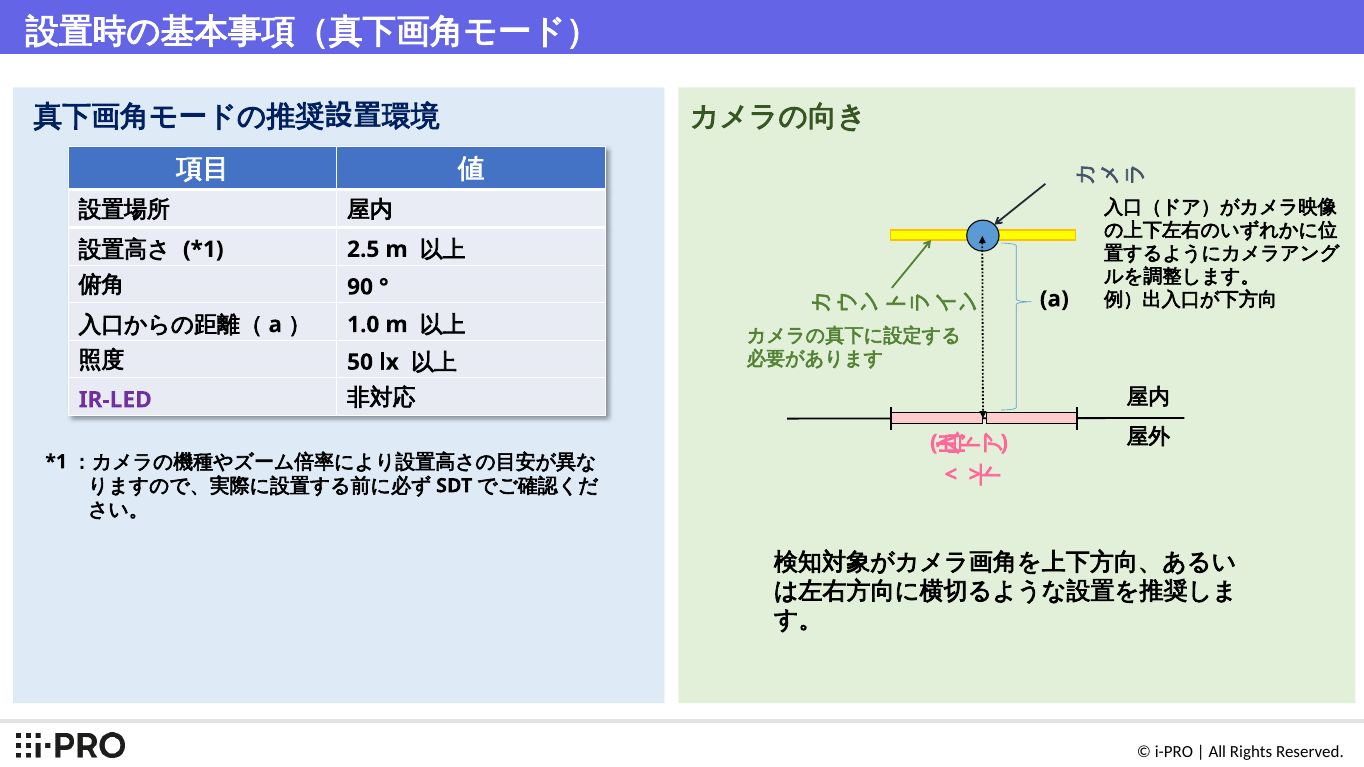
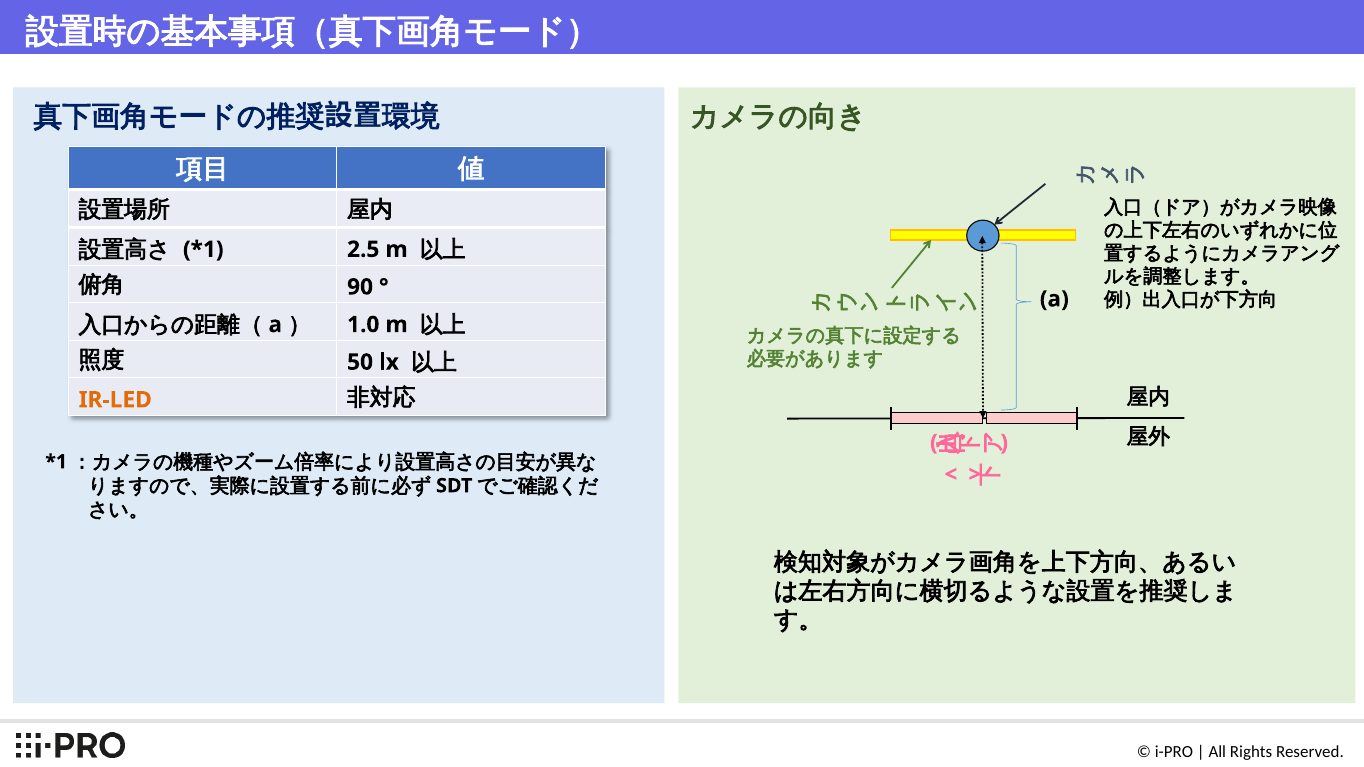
IR-LED colour: purple -> orange
